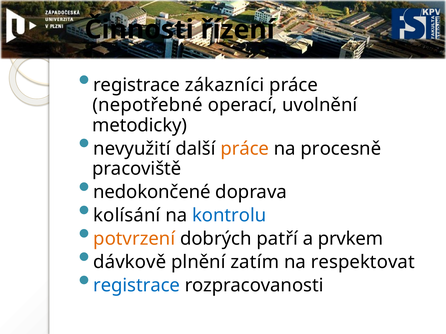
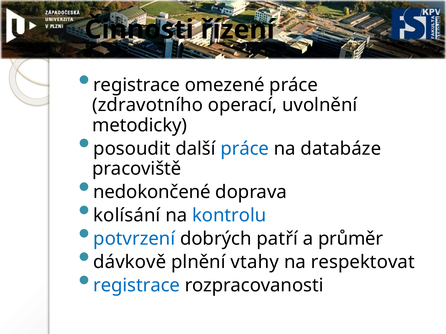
zákazníci: zákazníci -> omezené
nepotřebné: nepotřebné -> zdravotního
nevyužití: nevyužití -> posoudit
práce at (245, 149) colour: orange -> blue
procesně: procesně -> databáze
potvrzení colour: orange -> blue
prvkem: prvkem -> průměr
zatím: zatím -> vtahy
